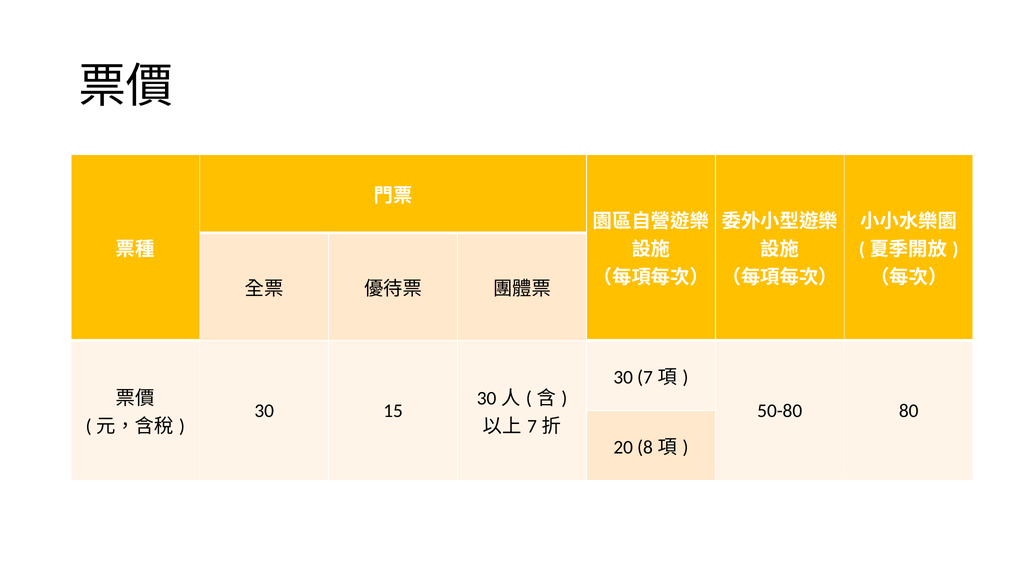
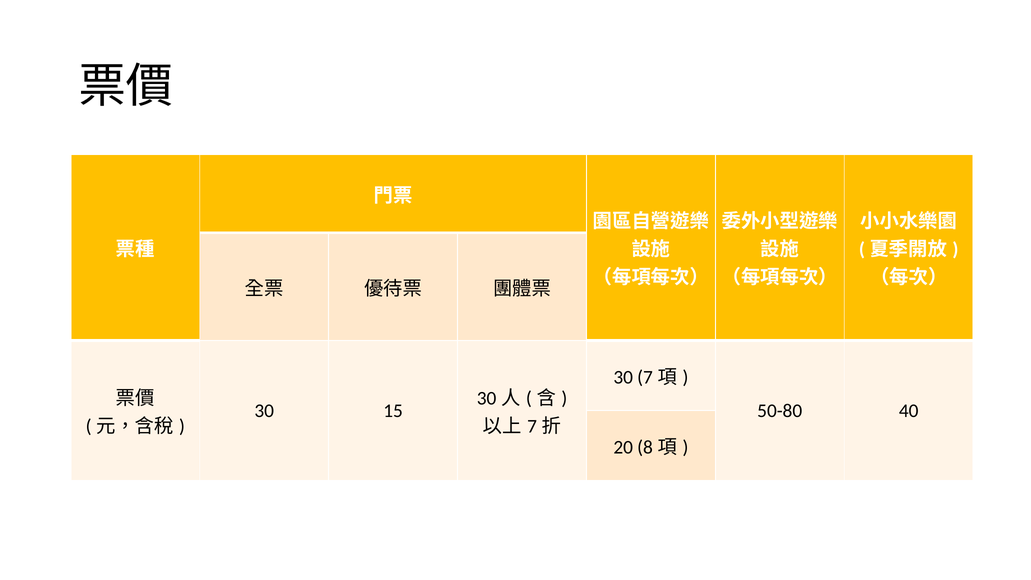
80: 80 -> 40
